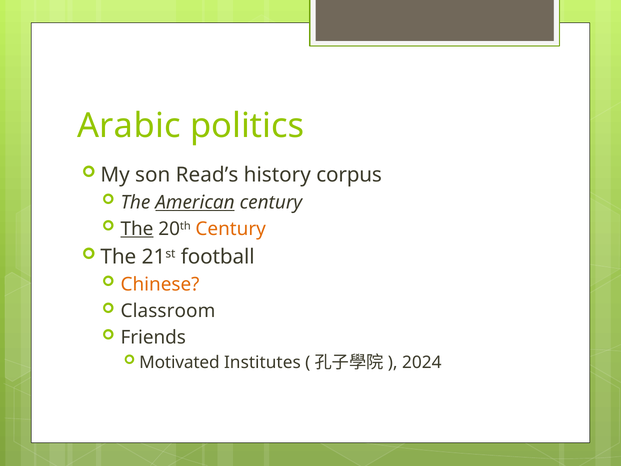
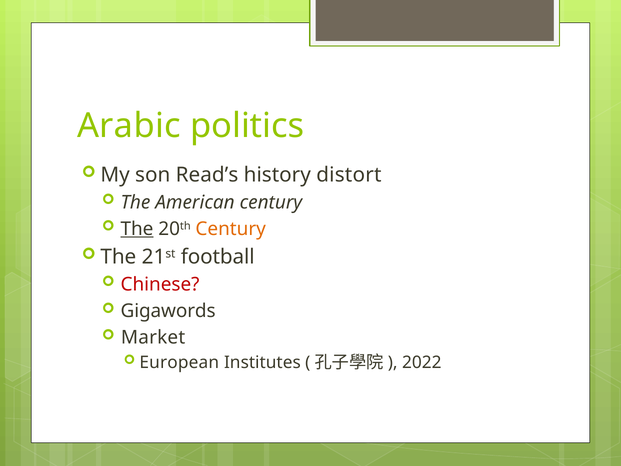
corpus: corpus -> distort
American underline: present -> none
Chinese colour: orange -> red
Classroom: Classroom -> Gigawords
Friends: Friends -> Market
Motivated: Motivated -> European
2024: 2024 -> 2022
